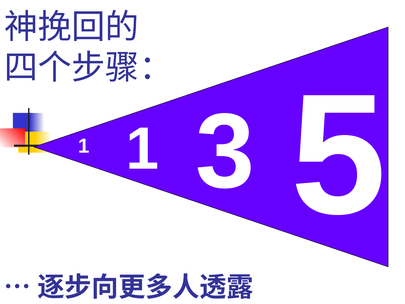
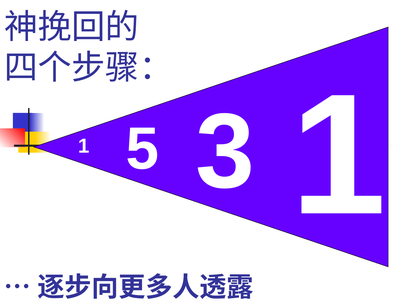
1 1: 1 -> 5
3 5: 5 -> 1
